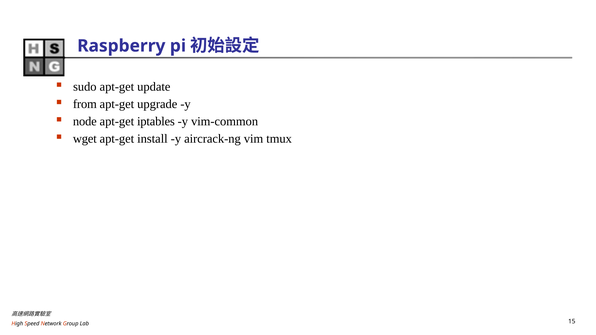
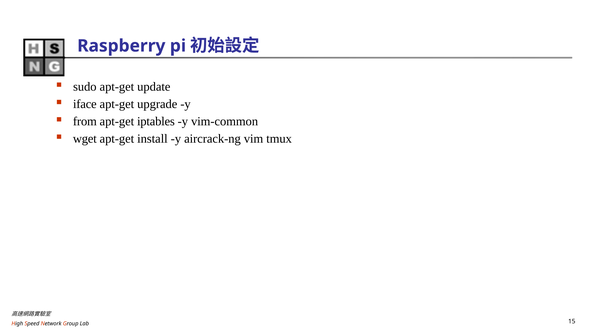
from: from -> iface
node: node -> from
